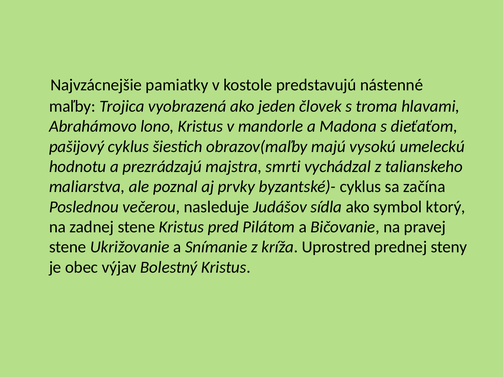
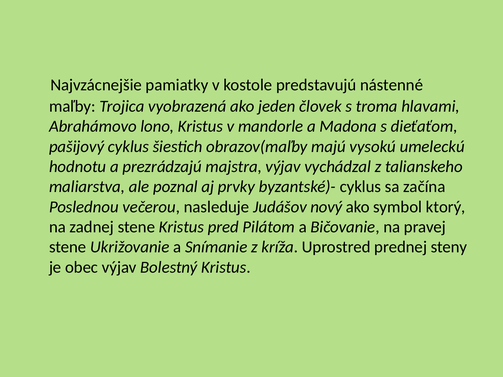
majstra smrti: smrti -> výjav
sídla: sídla -> nový
